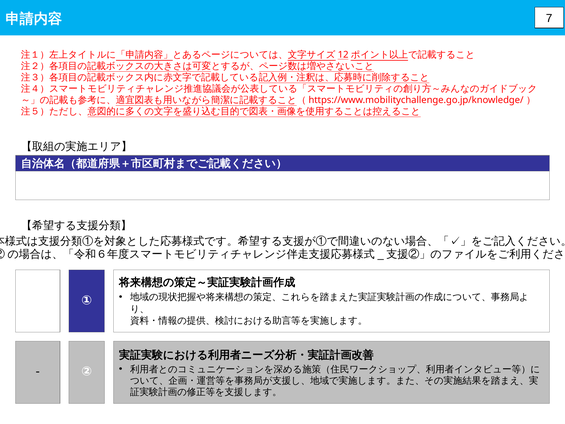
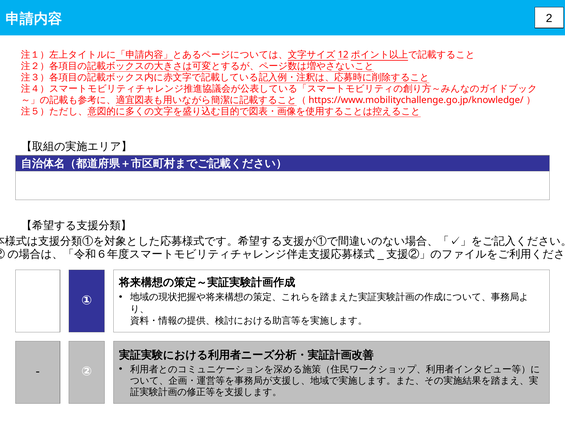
7: 7 -> 2
